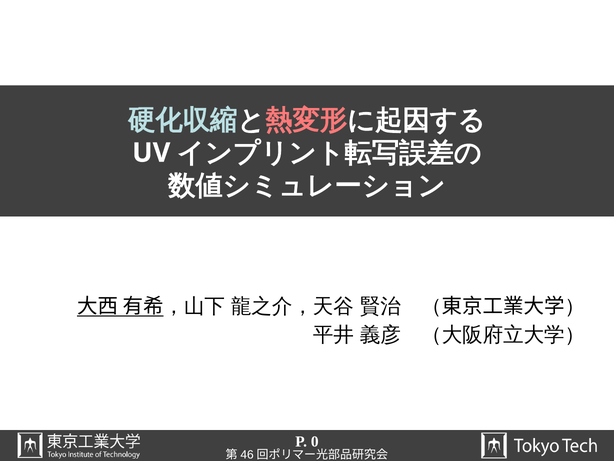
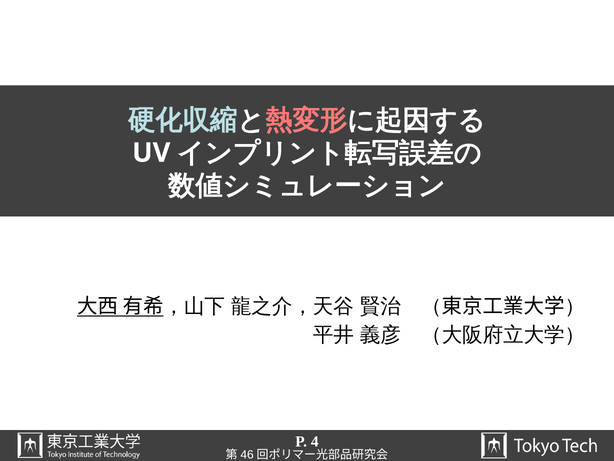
0: 0 -> 4
